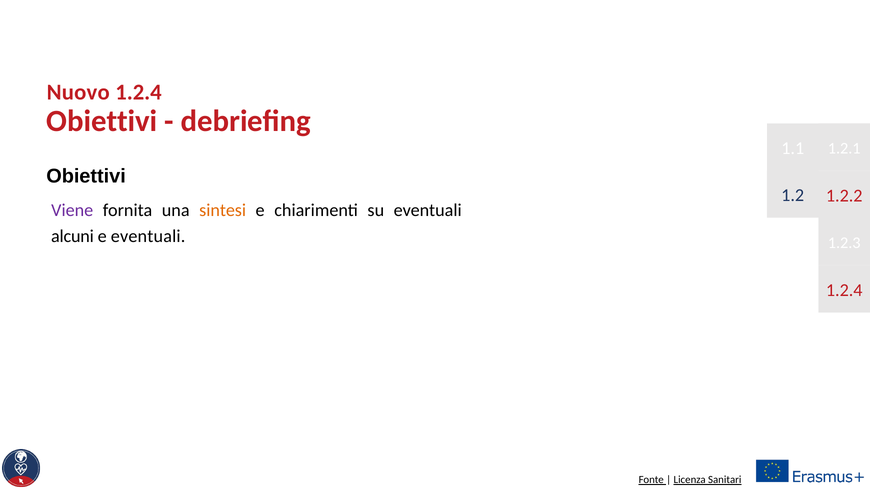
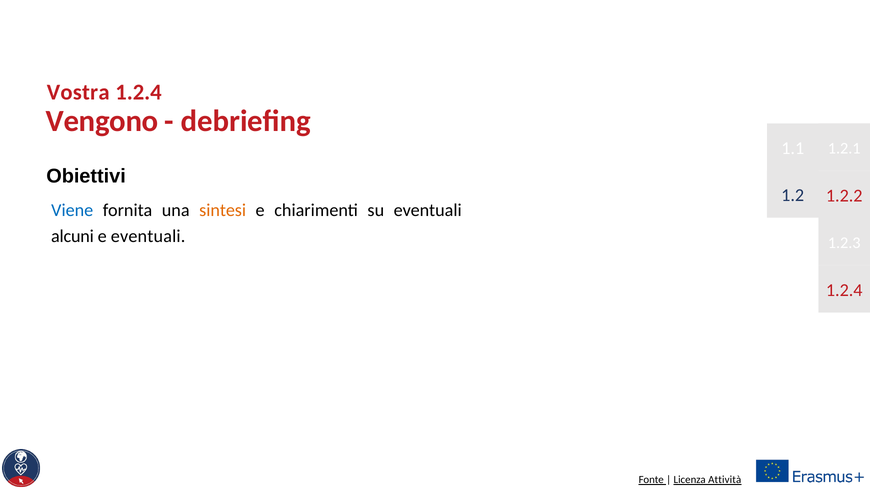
Nuovo: Nuovo -> Vostra
Obiettivi at (102, 121): Obiettivi -> Vengono
Viene colour: purple -> blue
Sanitari: Sanitari -> Attività
